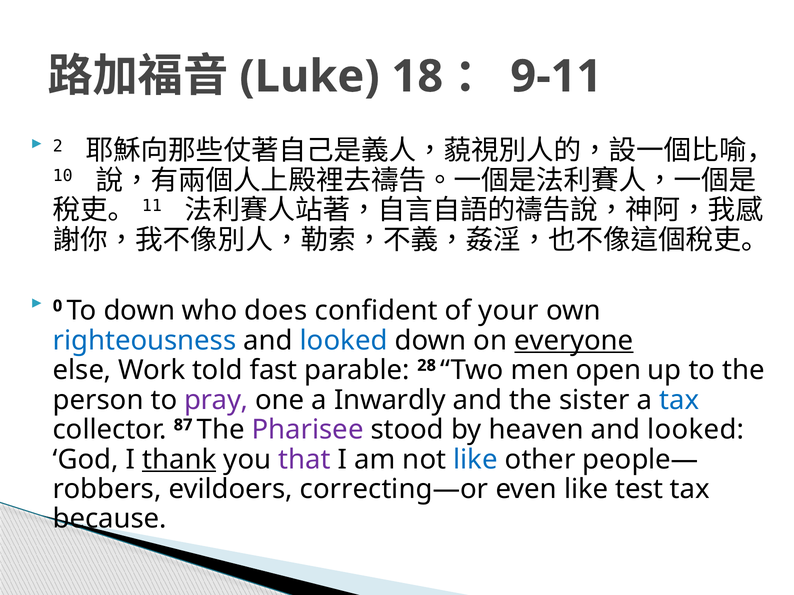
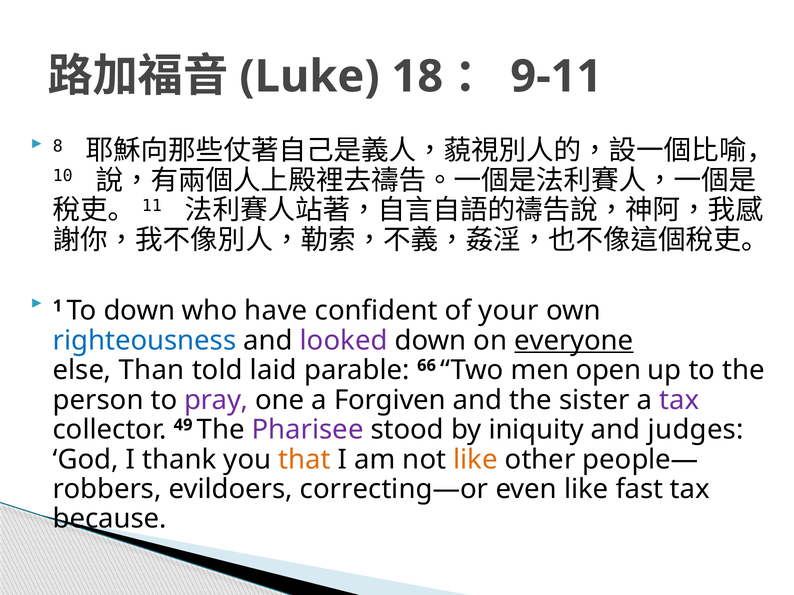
2: 2 -> 8
0: 0 -> 1
does: does -> have
looked at (344, 341) colour: blue -> purple
Work: Work -> Than
fast: fast -> laid
28: 28 -> 66
Inwardly: Inwardly -> Forgiven
tax at (679, 400) colour: blue -> purple
87: 87 -> 49
heaven: heaven -> iniquity
looked at (696, 430): looked -> judges
thank underline: present -> none
that colour: purple -> orange
like at (475, 460) colour: blue -> orange
test: test -> fast
